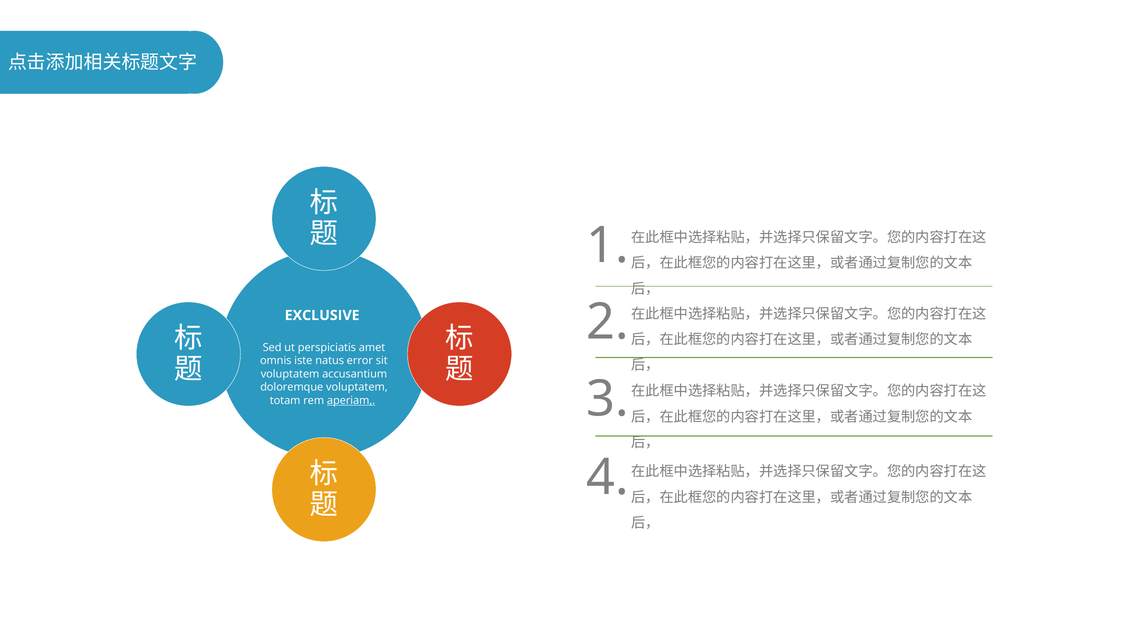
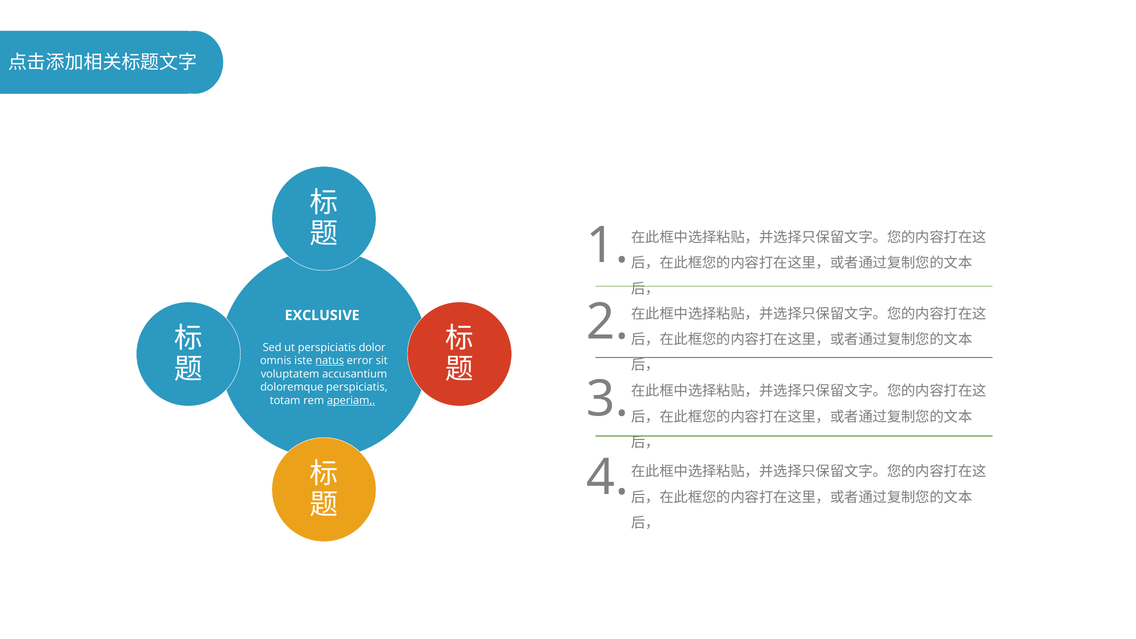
amet: amet -> dolor
natus underline: none -> present
doloremque voluptatem: voluptatem -> perspiciatis
